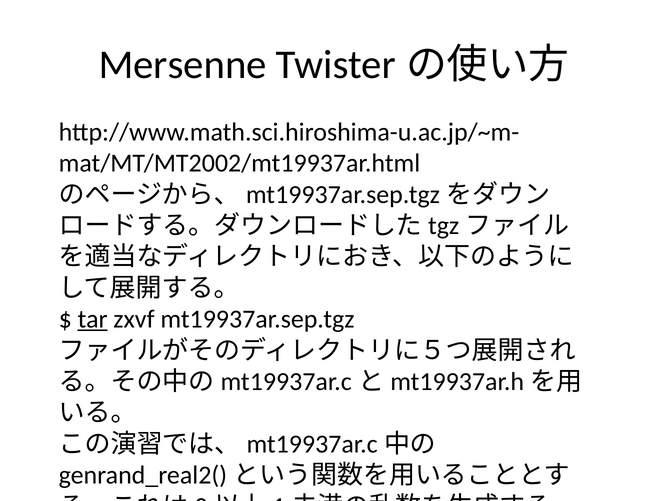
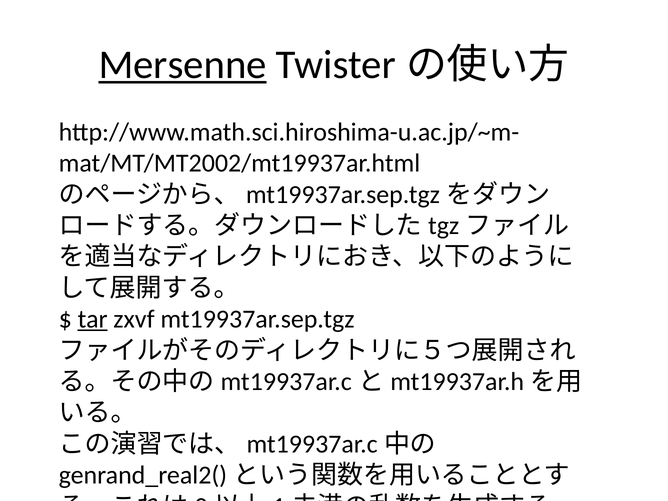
Mersenne underline: none -> present
